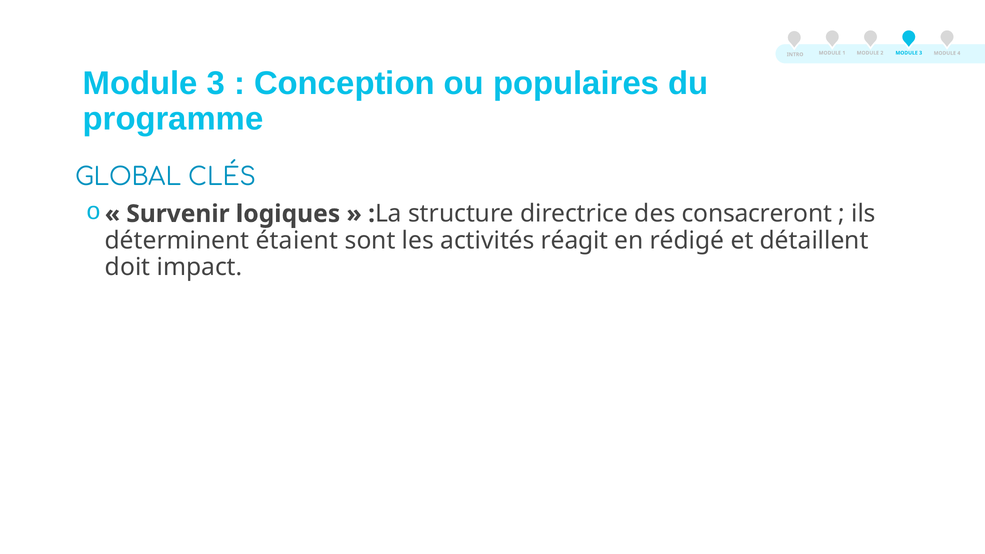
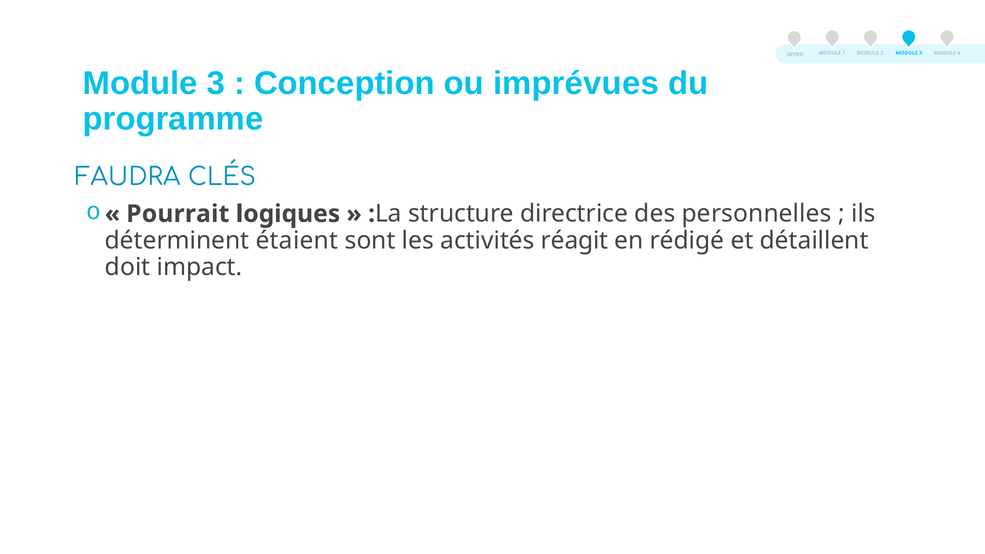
populaires: populaires -> imprévues
GLOBAL: GLOBAL -> FAUDRA
Survenir: Survenir -> Pourrait
consacreront: consacreront -> personnelles
